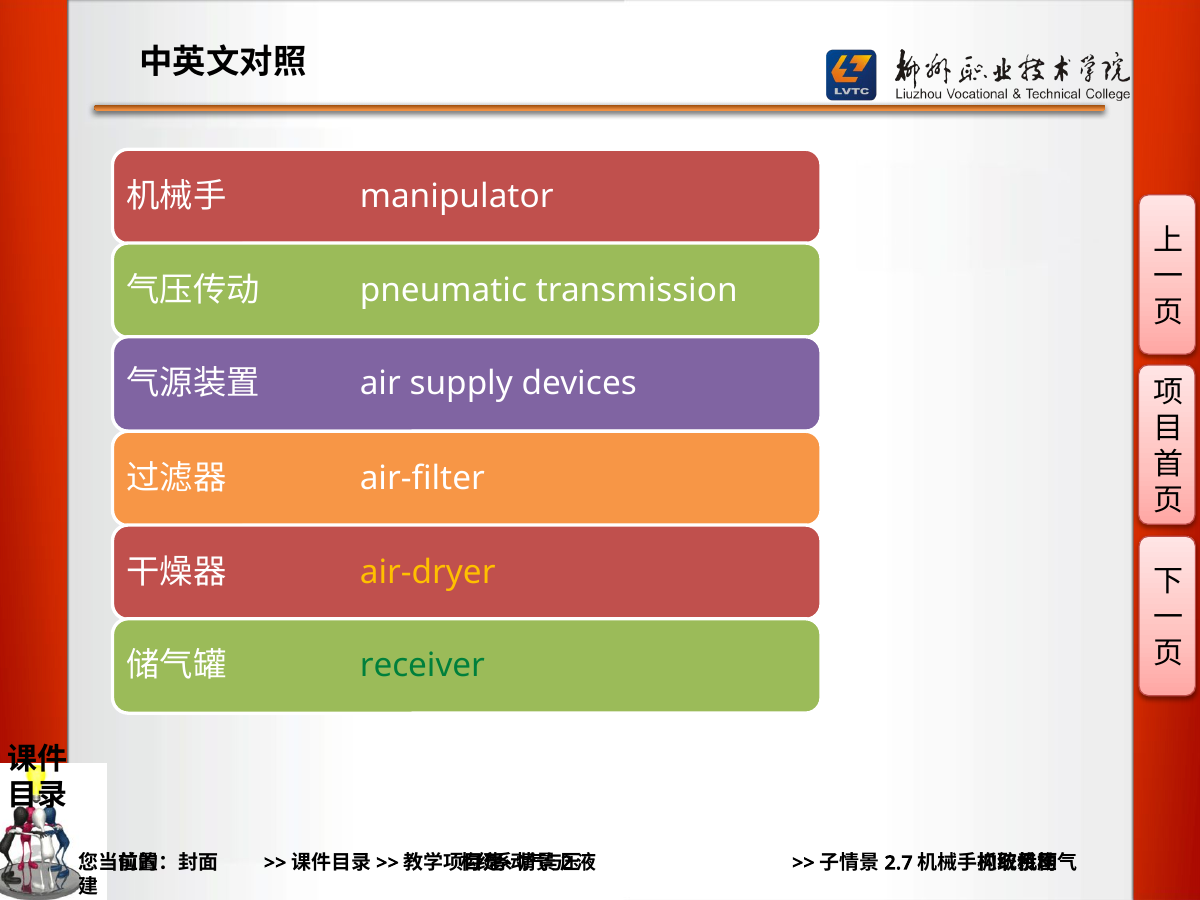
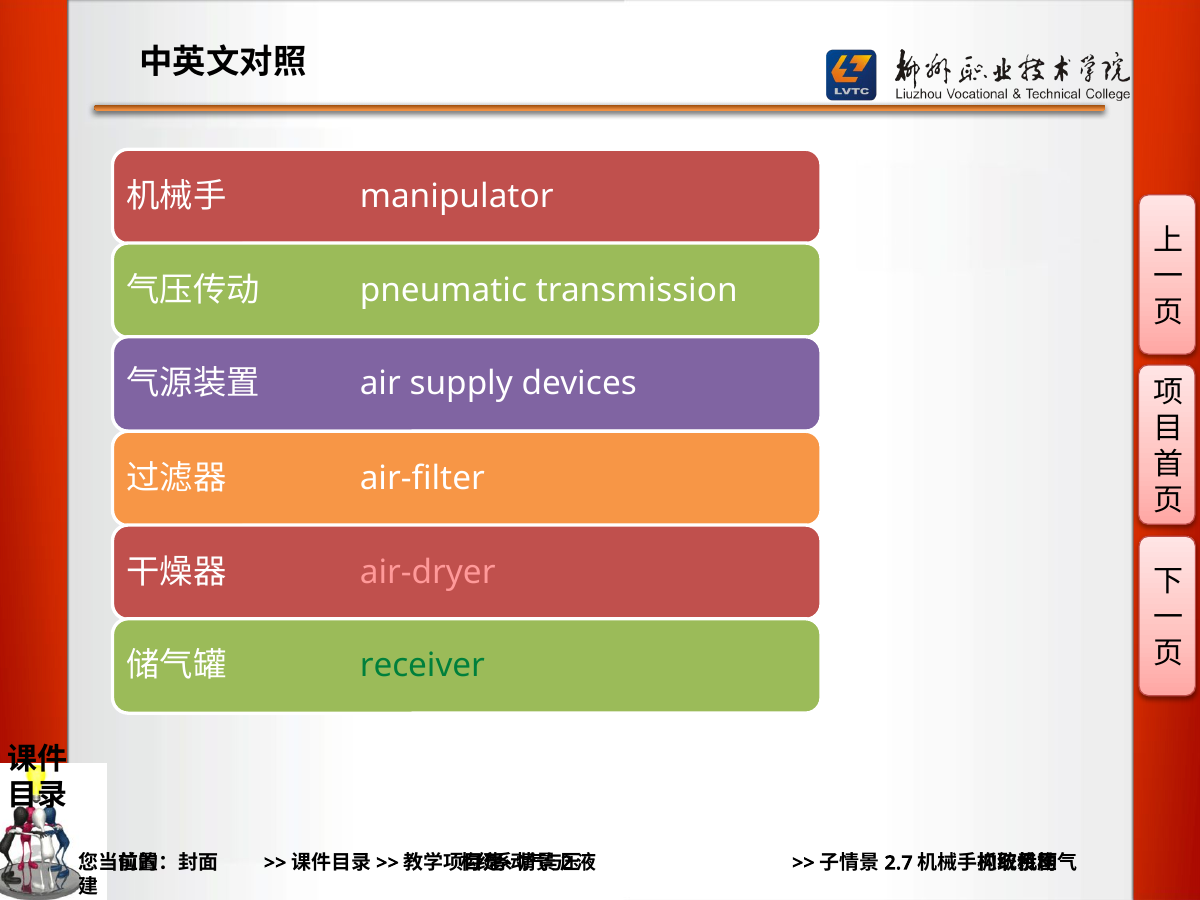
air-dryer colour: yellow -> pink
